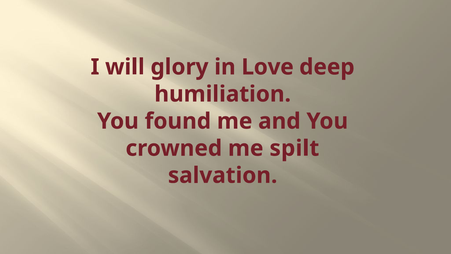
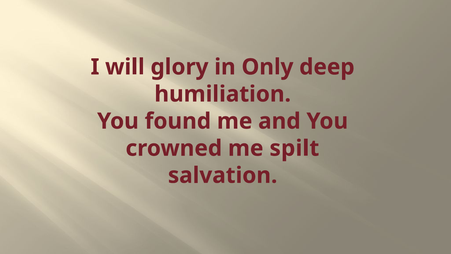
Love: Love -> Only
